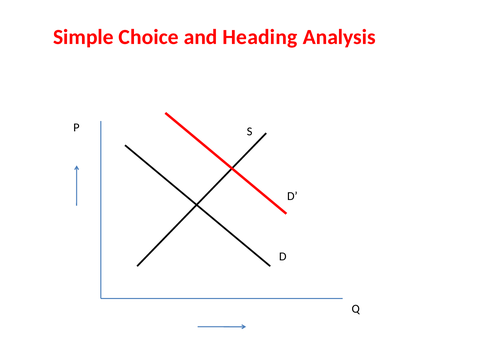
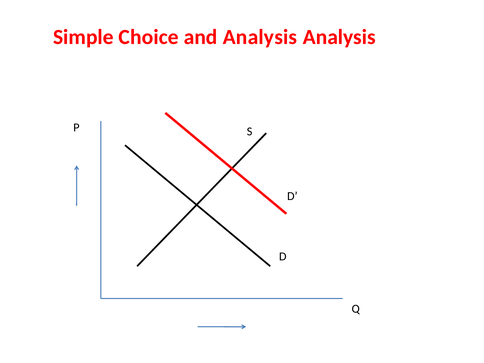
and Heading: Heading -> Analysis
